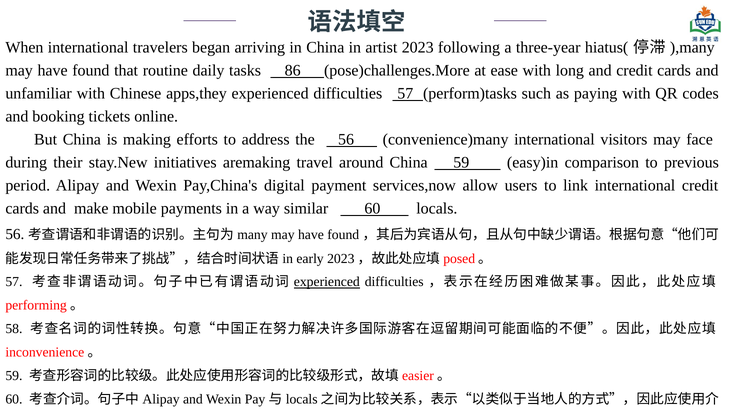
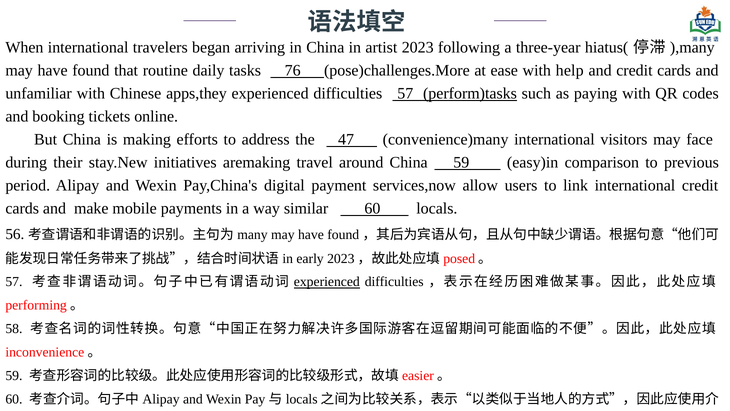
86: 86 -> 76
long: long -> help
perform)tasks underline: none -> present
the 56: 56 -> 47
